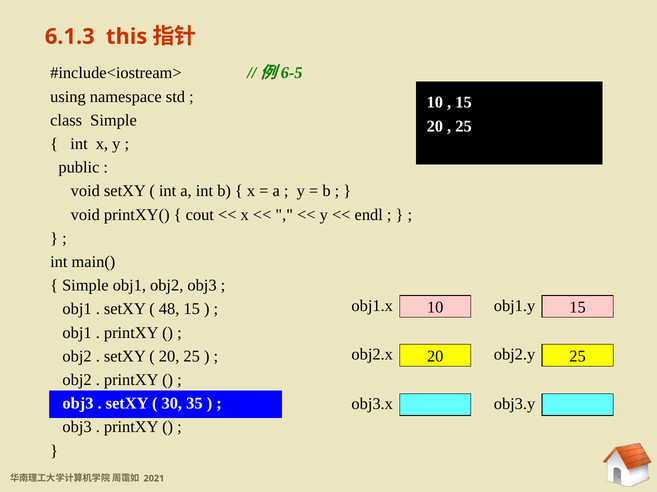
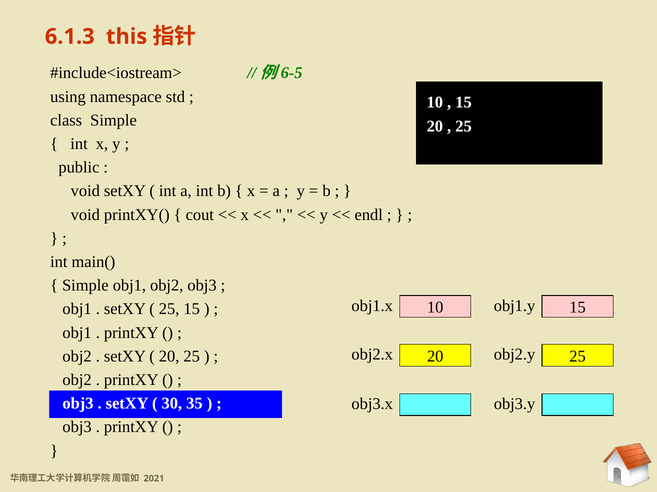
48 at (169, 310): 48 -> 25
